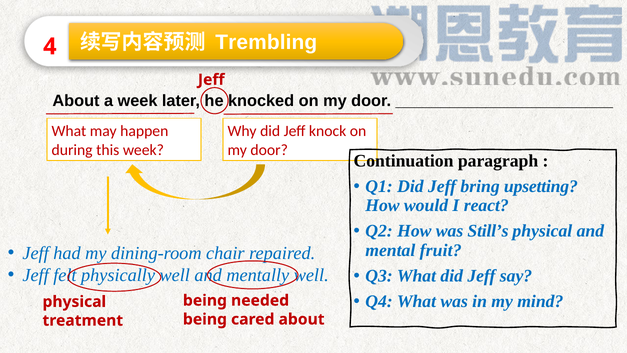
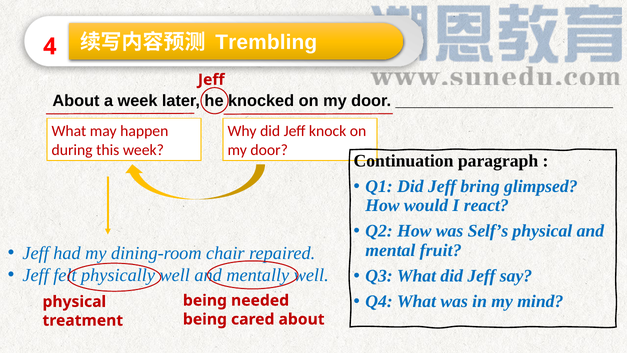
upsetting: upsetting -> glimpsed
Still’s: Still’s -> Self’s
